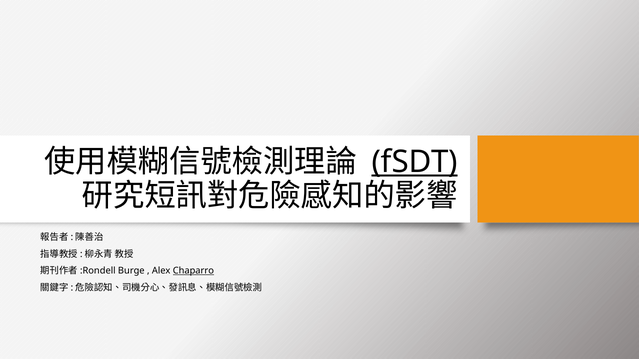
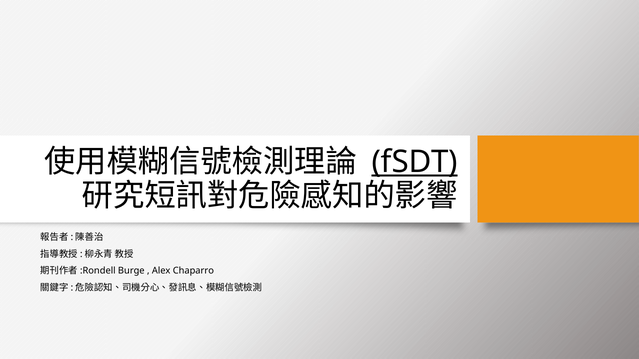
Chaparro underline: present -> none
